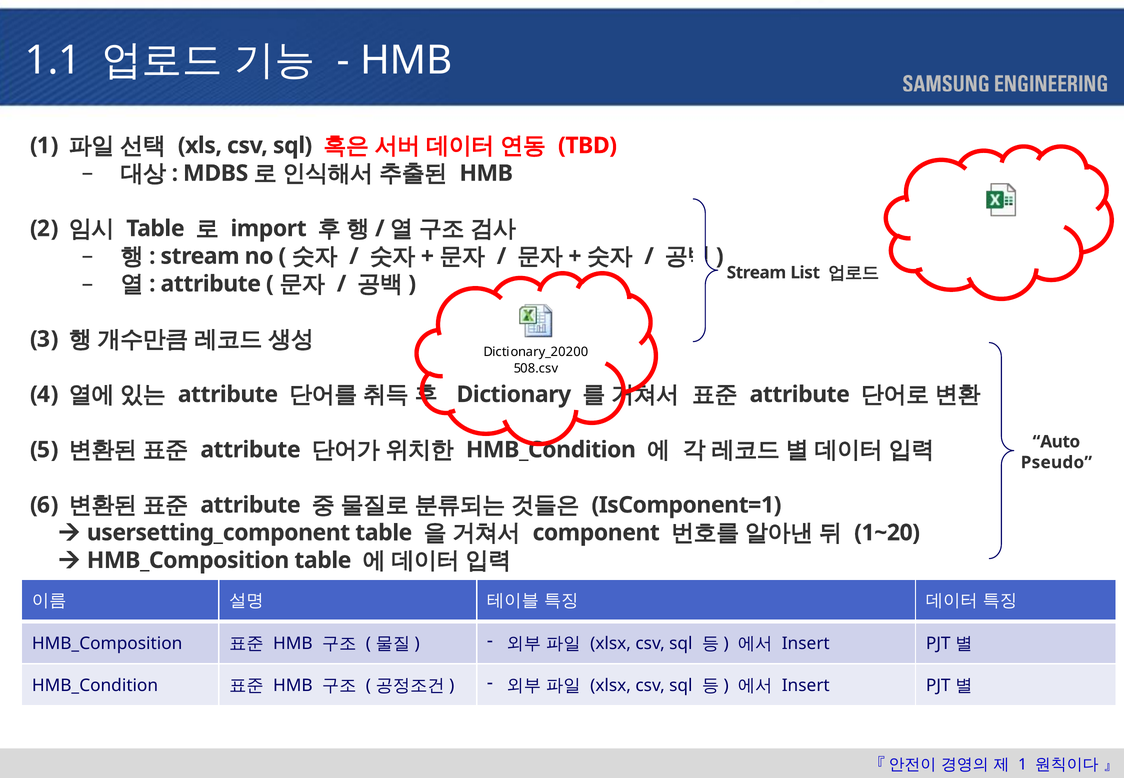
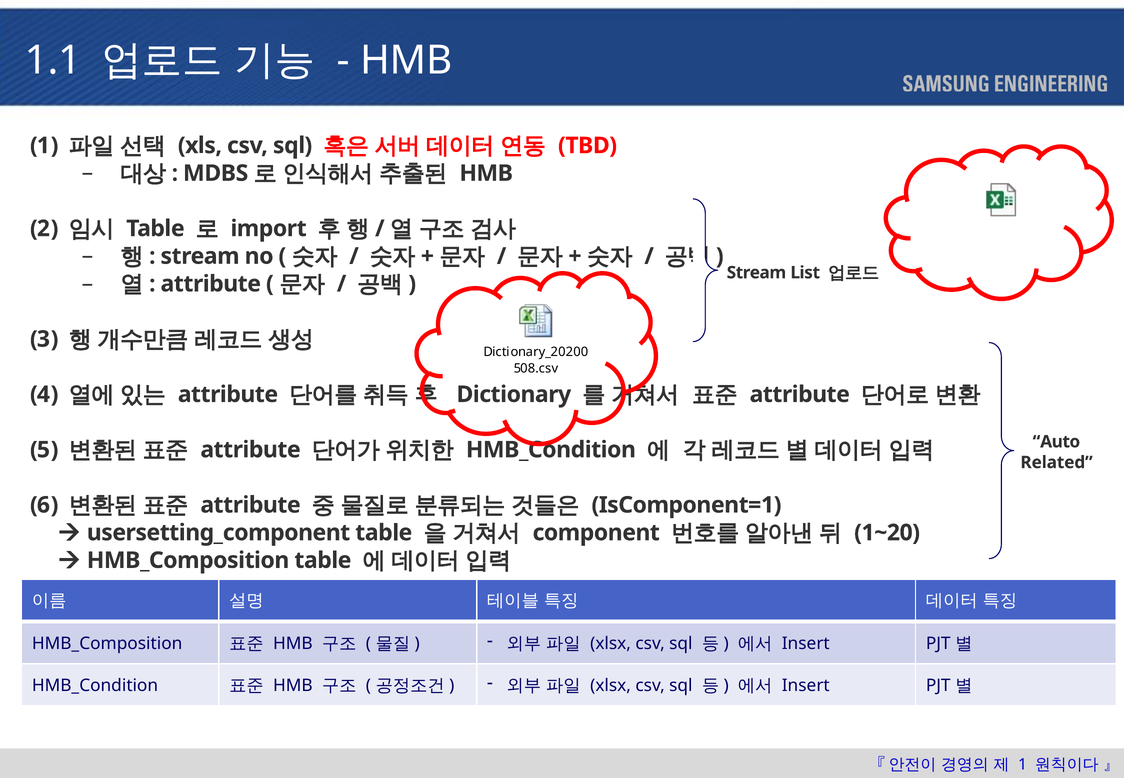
Pseudo: Pseudo -> Related
